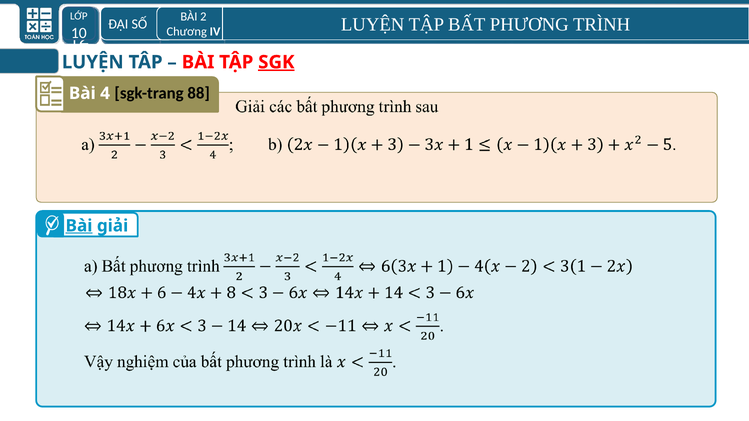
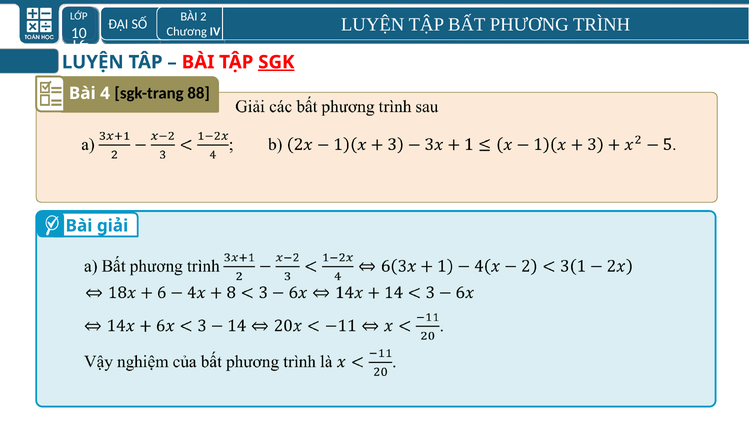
Bài at (79, 226) underline: present -> none
